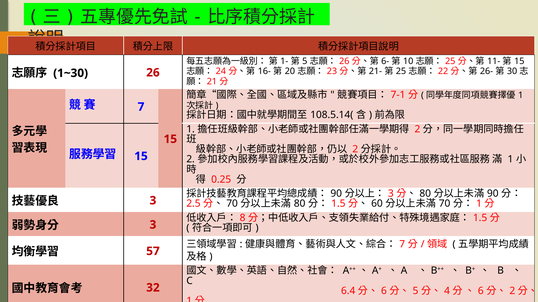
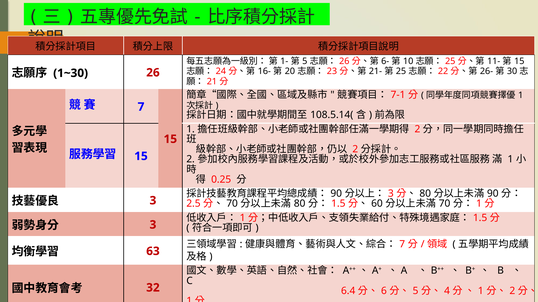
8 at (243, 218): 8 -> 1
57: 57 -> 63
6 at (481, 291): 6 -> 1
